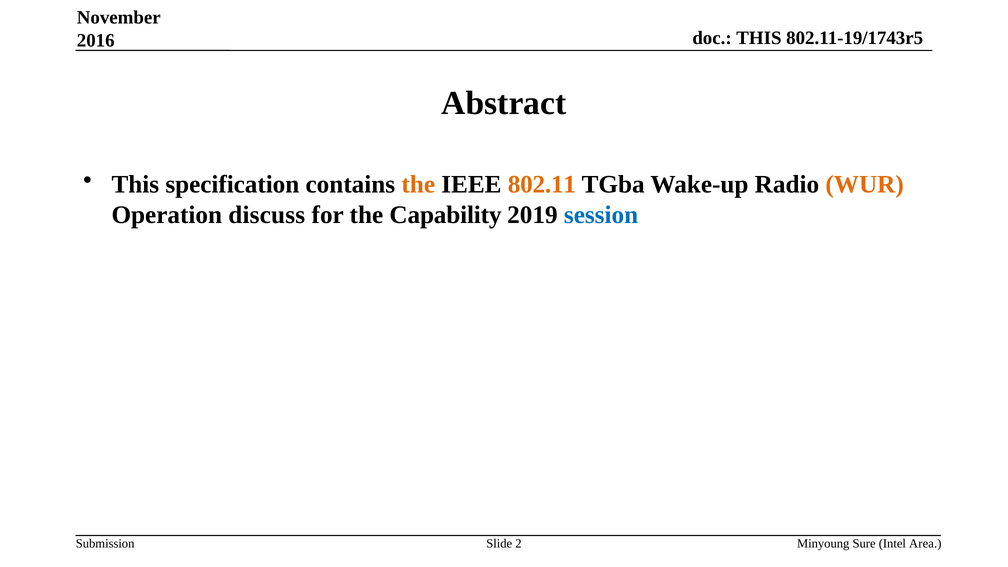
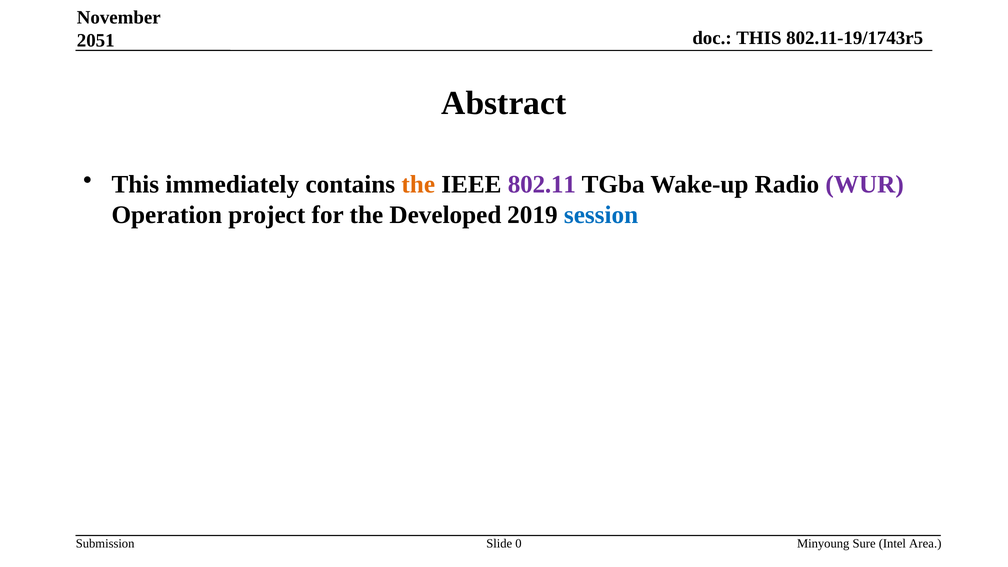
2016: 2016 -> 2051
specification: specification -> immediately
802.11 colour: orange -> purple
WUR colour: orange -> purple
discuss: discuss -> project
Capability: Capability -> Developed
2: 2 -> 0
